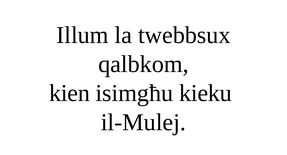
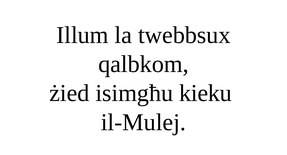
kien: kien -> żied
